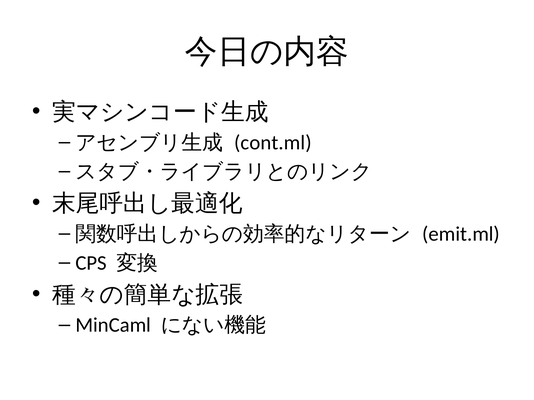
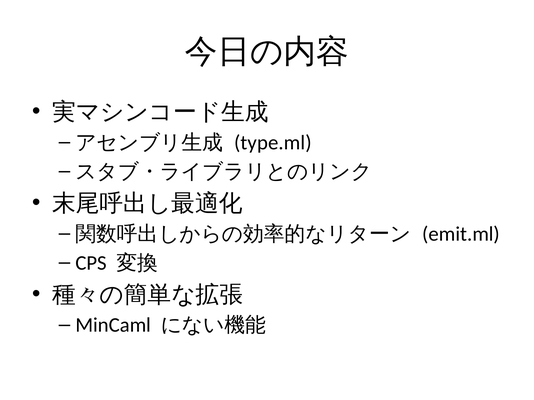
cont.ml: cont.ml -> type.ml
